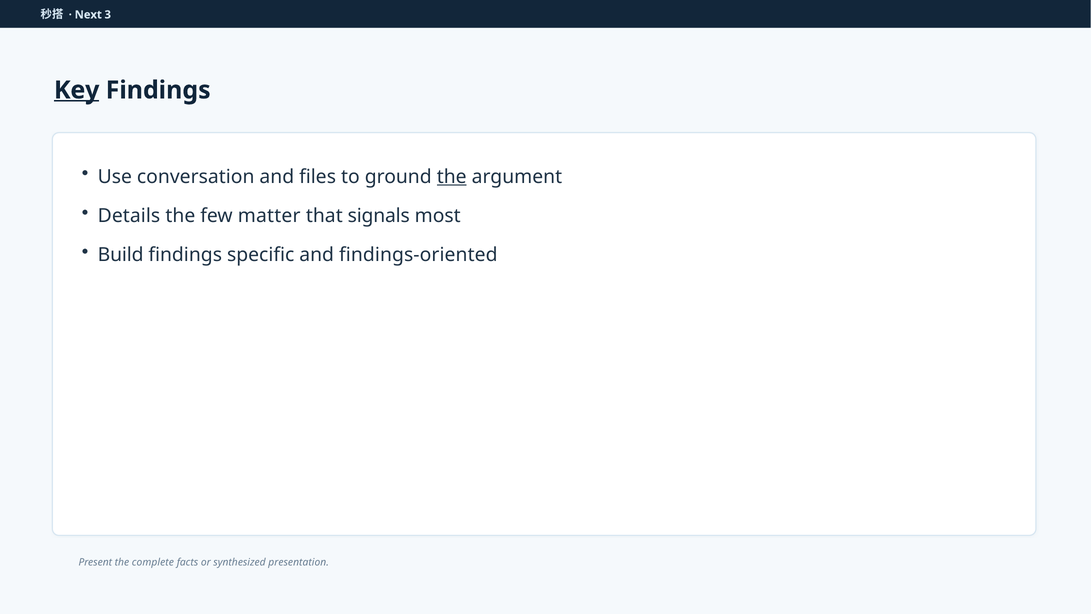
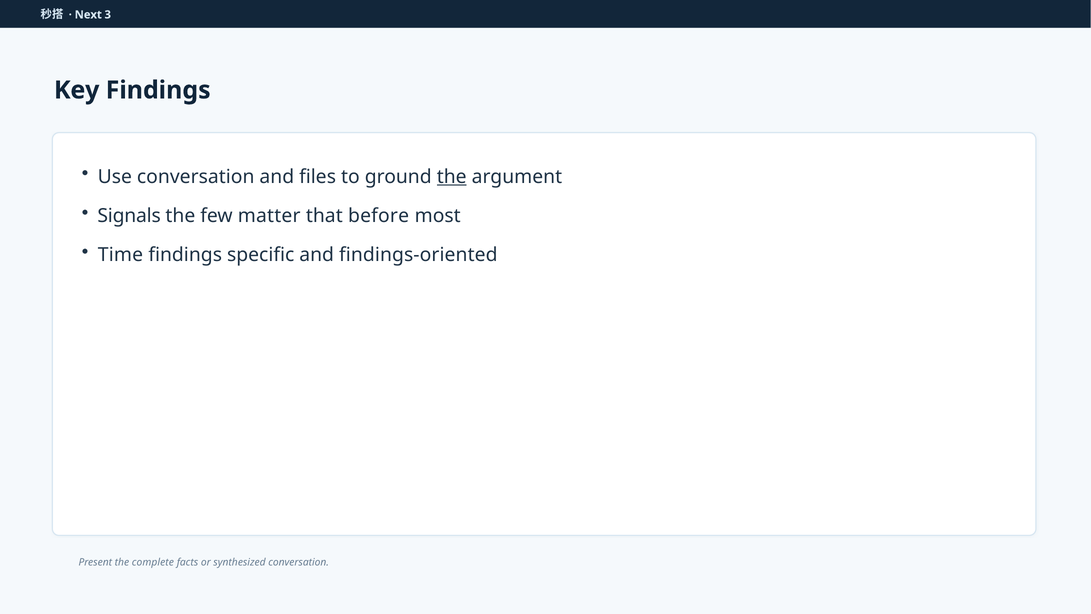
Key underline: present -> none
Details: Details -> Signals
signals: signals -> before
Build: Build -> Time
synthesized presentation: presentation -> conversation
